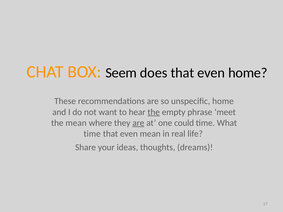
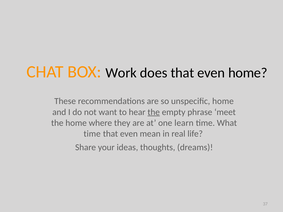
Seem: Seem -> Work
the mean: mean -> home
are at (138, 123) underline: present -> none
could: could -> learn
